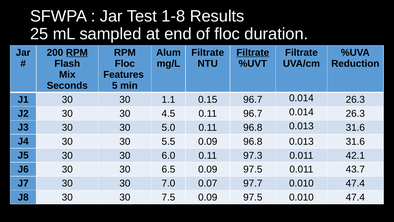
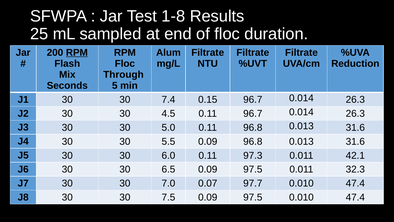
Filtrate at (253, 52) underline: present -> none
Features: Features -> Through
1.1: 1.1 -> 7.4
43.7: 43.7 -> 32.3
